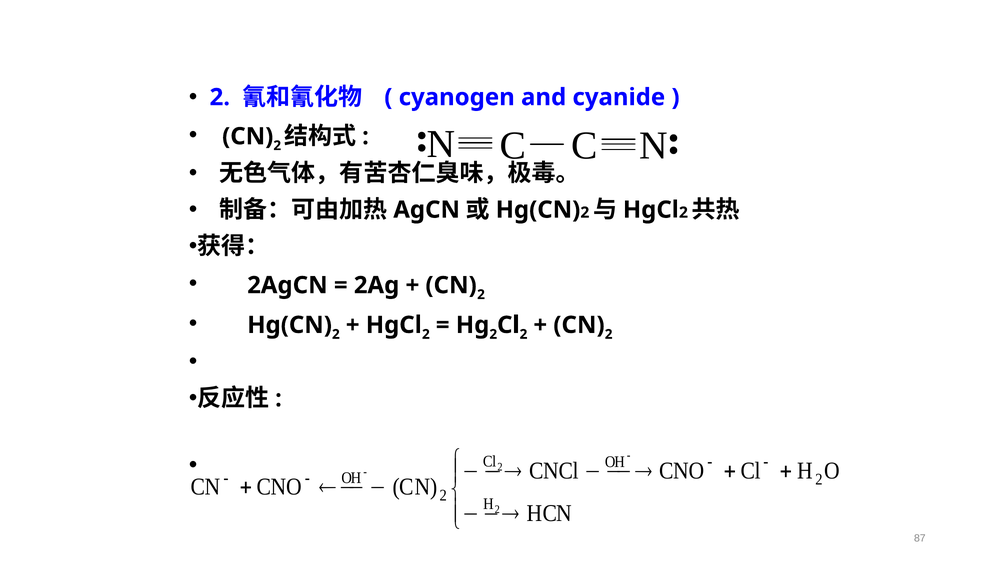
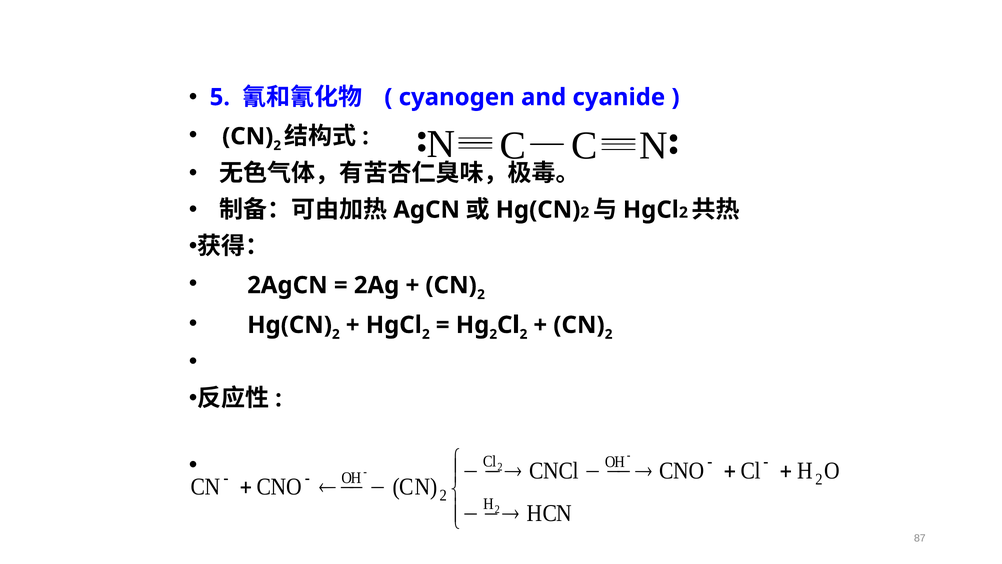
2 at (220, 97): 2 -> 5
